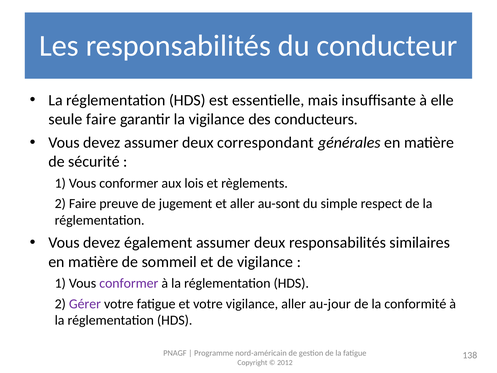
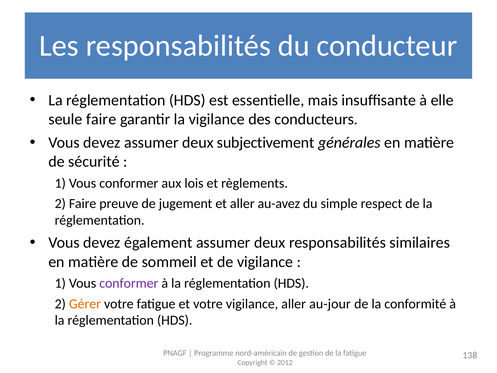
correspondant: correspondant -> subjectivement
au-sont: au-sont -> au-avez
Gérer colour: purple -> orange
